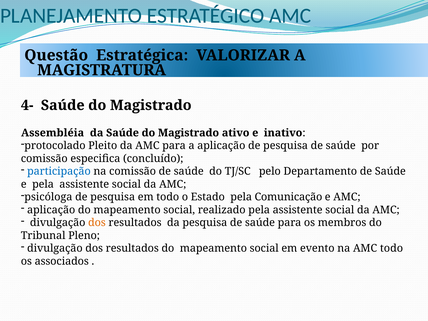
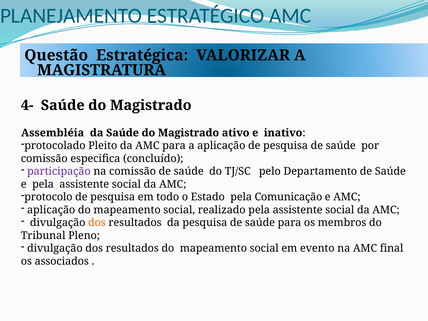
participação colour: blue -> purple
psicóloga: psicóloga -> protocolo
AMC todo: todo -> final
